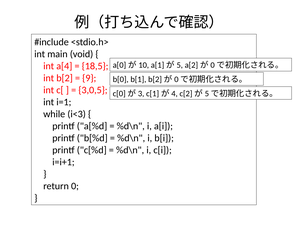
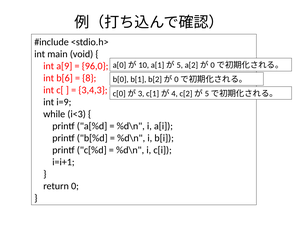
a[4: a[4 -> a[9
18,5: 18,5 -> 96,0
b[2: b[2 -> b[6
9: 9 -> 8
3,0,5: 3,0,5 -> 3,4,3
i=1: i=1 -> i=9
